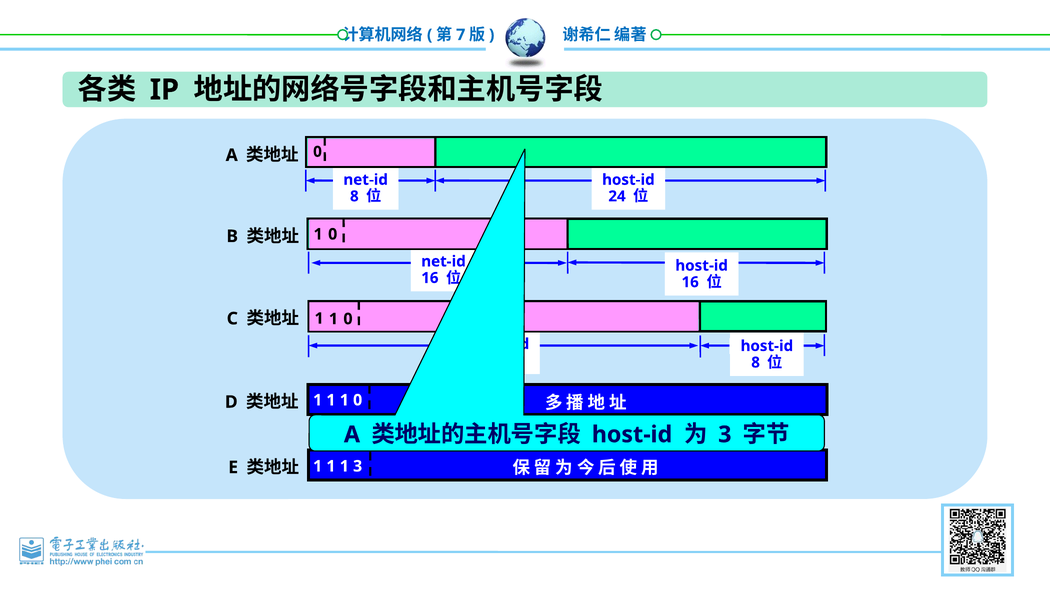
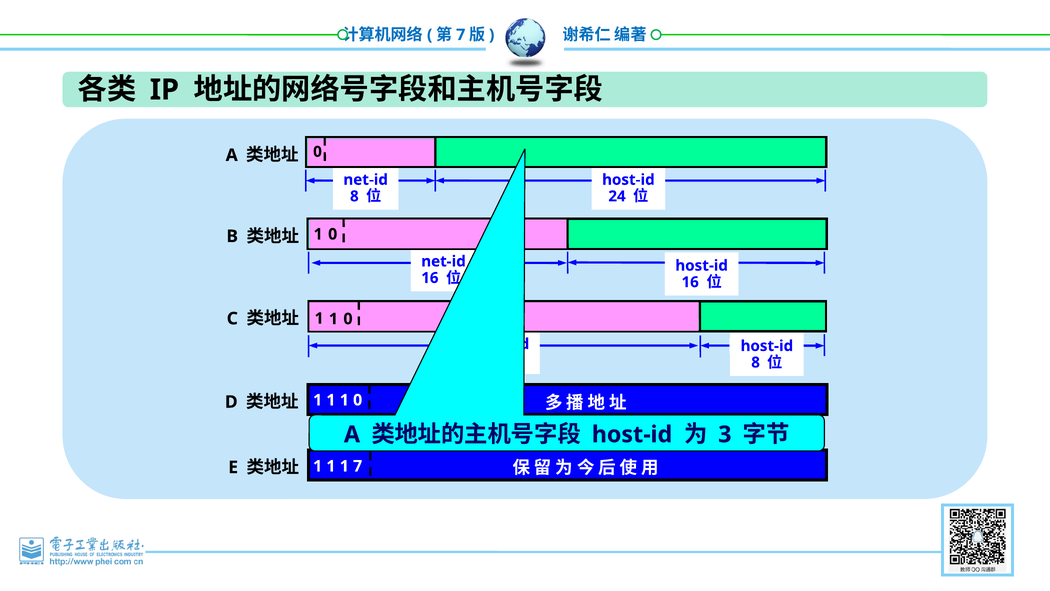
1 3: 3 -> 7
